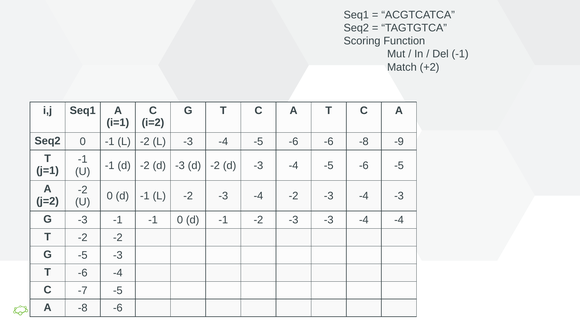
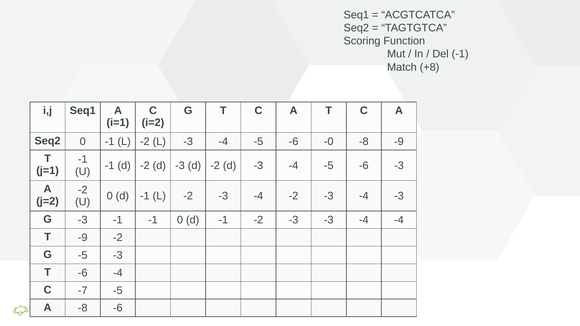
+2: +2 -> +8
-6 -6: -6 -> -0
-6 -5: -5 -> -3
T -2: -2 -> -9
